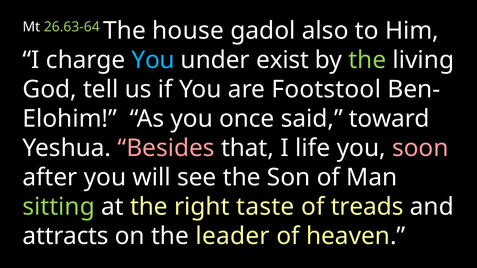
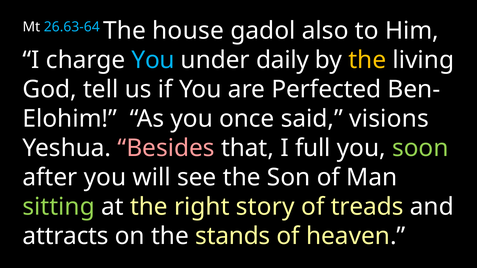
26.63-64 colour: light green -> light blue
exist: exist -> daily
the at (367, 60) colour: light green -> yellow
Footstool: Footstool -> Perfected
toward: toward -> visions
life: life -> full
soon colour: pink -> light green
taste: taste -> story
leader: leader -> stands
